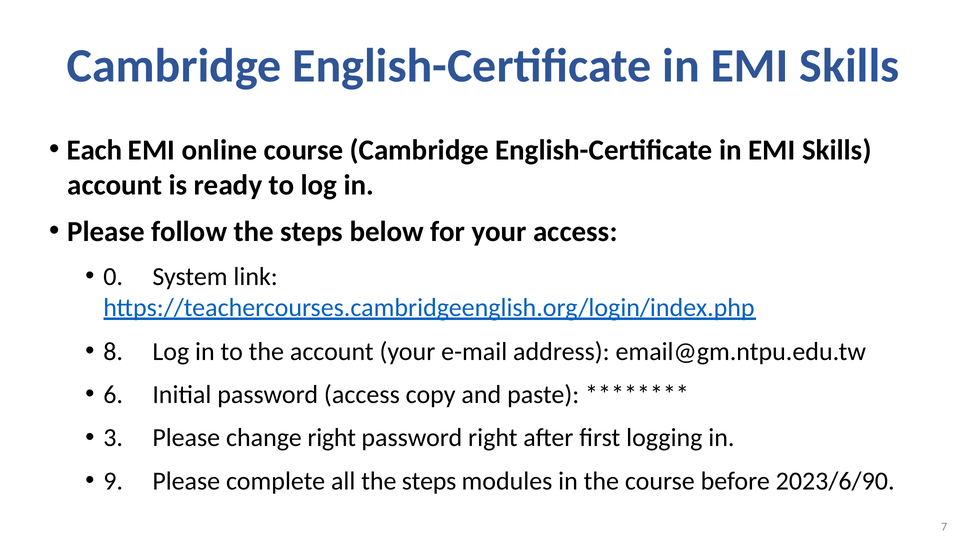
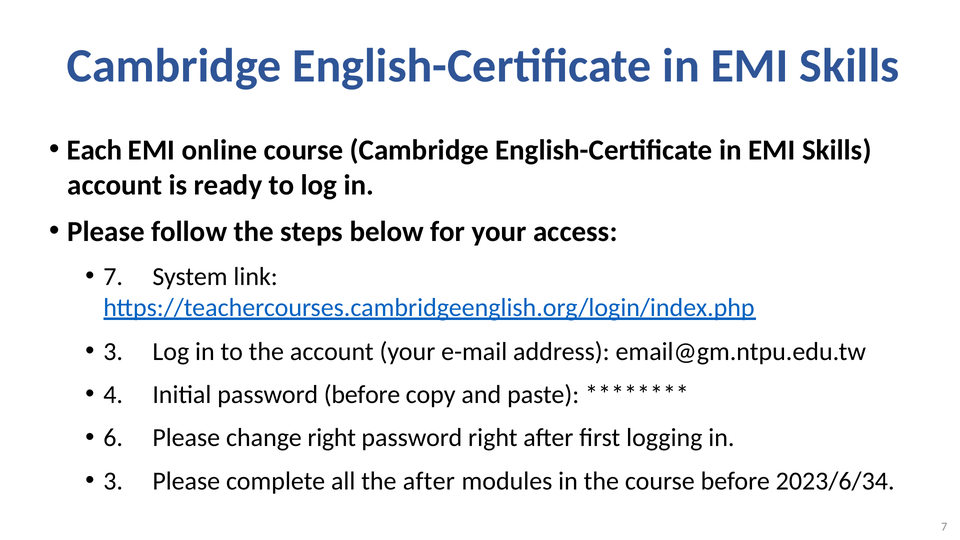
0 at (113, 277): 0 -> 7
8 at (113, 352): 8 -> 3
6: 6 -> 4
password access: access -> before
3: 3 -> 6
9 at (113, 481): 9 -> 3
all the steps: steps -> after
2023/6/90: 2023/6/90 -> 2023/6/34
